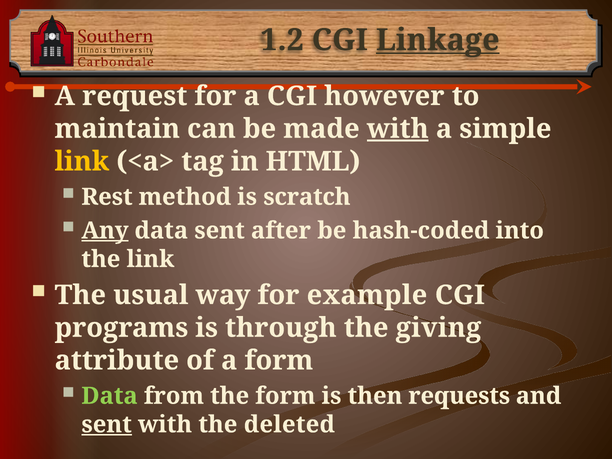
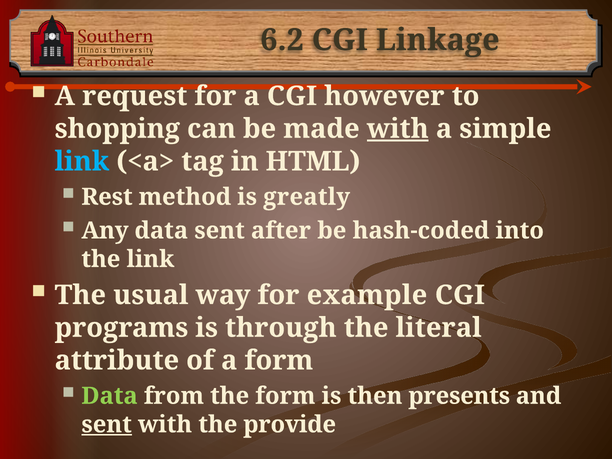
1.2: 1.2 -> 6.2
Linkage underline: present -> none
maintain: maintain -> shopping
link at (82, 161) colour: yellow -> light blue
scratch: scratch -> greatly
Any underline: present -> none
giving: giving -> literal
requests: requests -> presents
deleted: deleted -> provide
